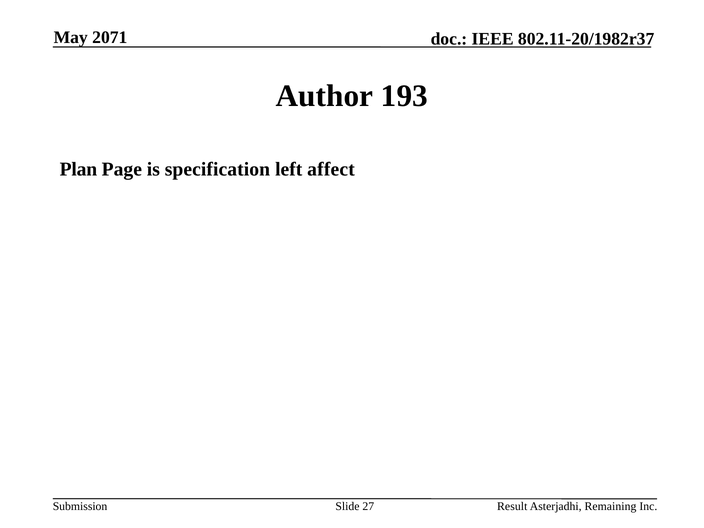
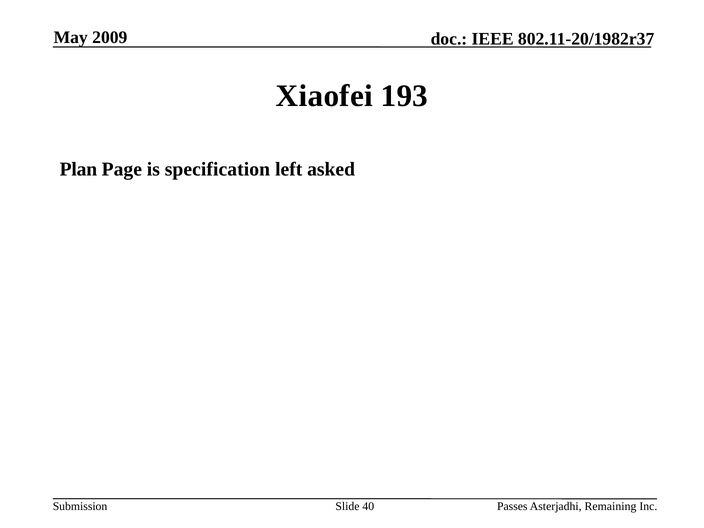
2071: 2071 -> 2009
Author: Author -> Xiaofei
affect: affect -> asked
27: 27 -> 40
Result: Result -> Passes
